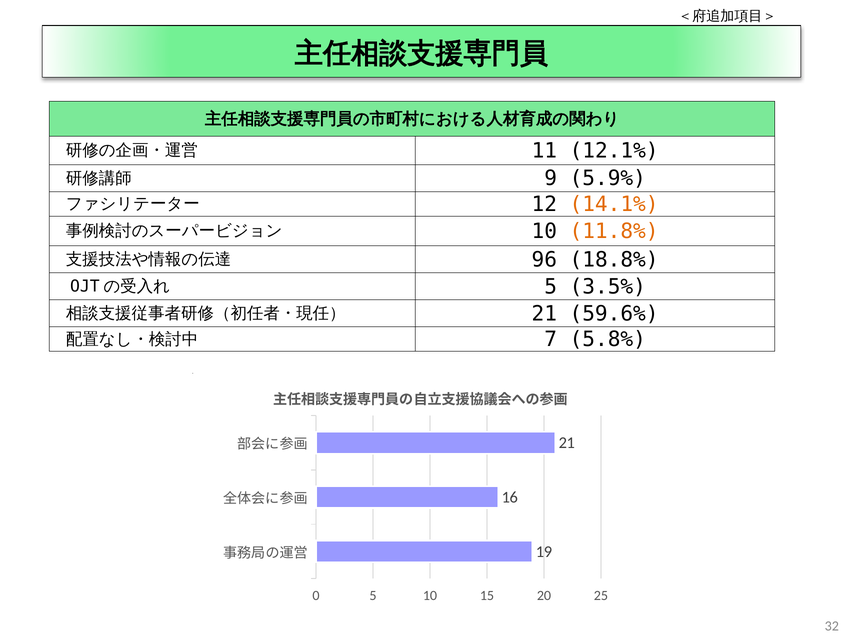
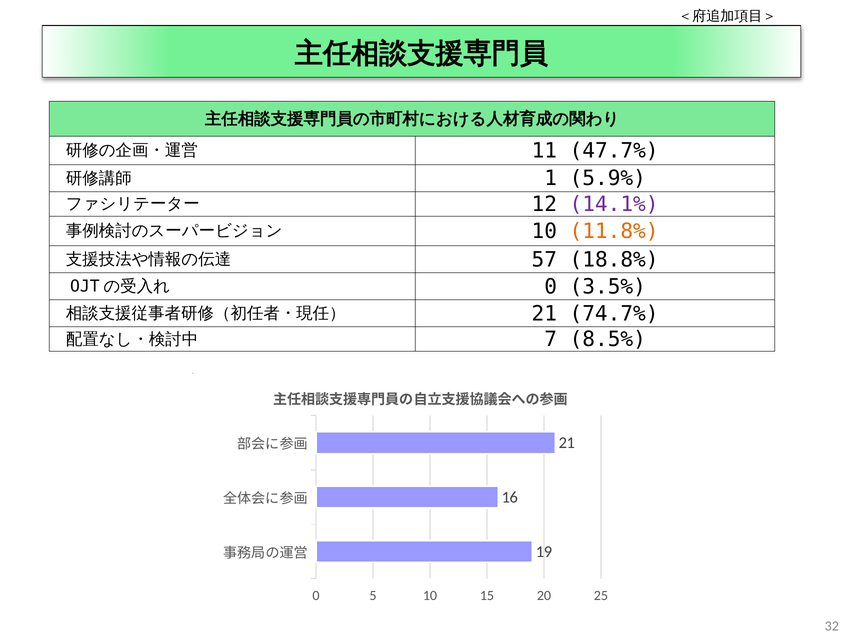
12.1%: 12.1% -> 47.7%
9: 9 -> 1
14.1% colour: orange -> purple
96: 96 -> 57
5 at (551, 287): 5 -> 0
59.6%: 59.6% -> 74.7%
5.8%: 5.8% -> 8.5%
